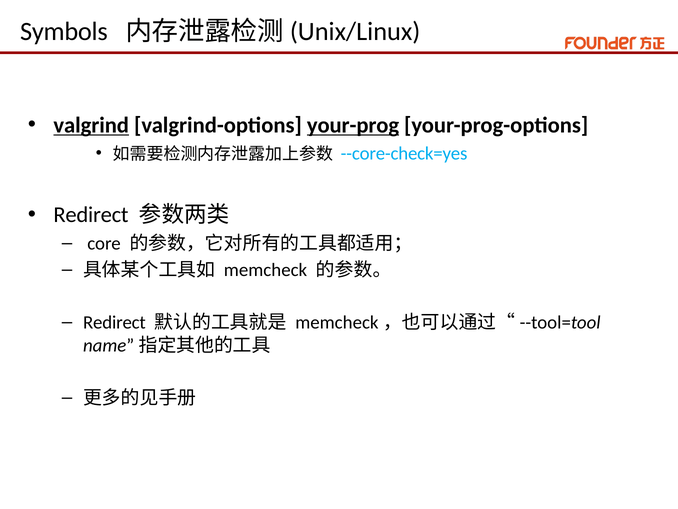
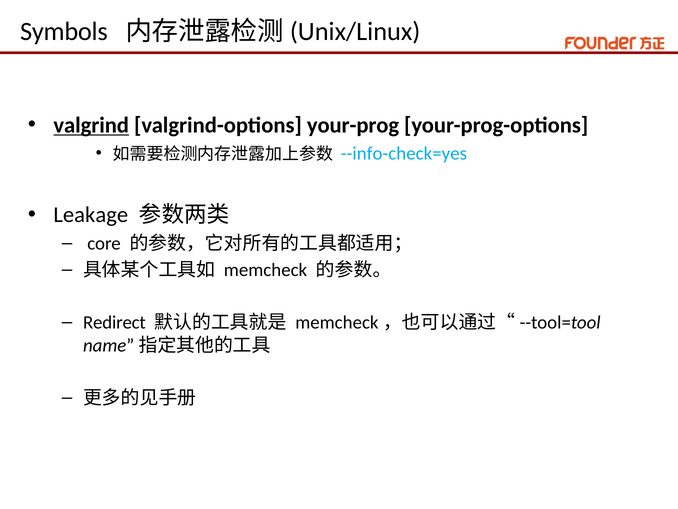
your-prog underline: present -> none
--core-check=yes: --core-check=yes -> --info-check=yes
Redirect at (91, 215): Redirect -> Leakage
